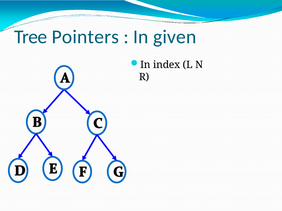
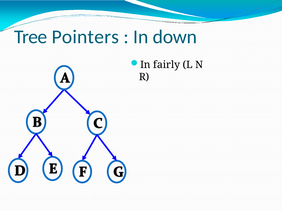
given: given -> down
index: index -> fairly
